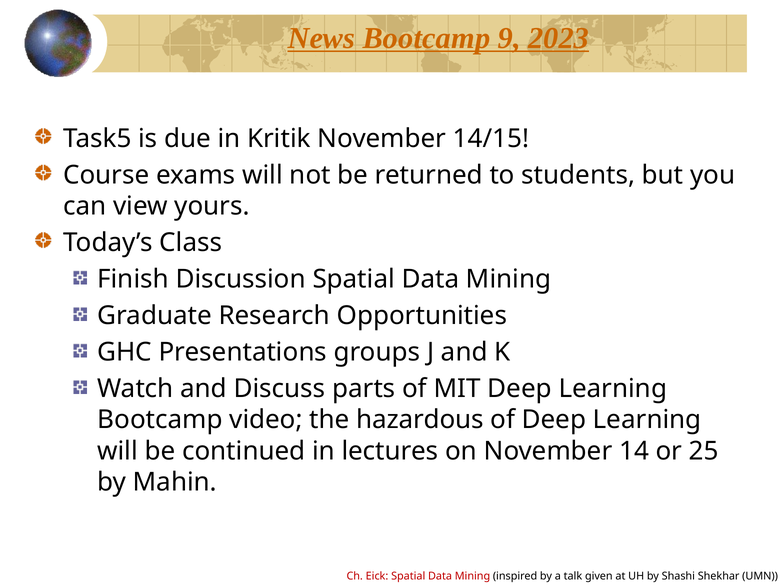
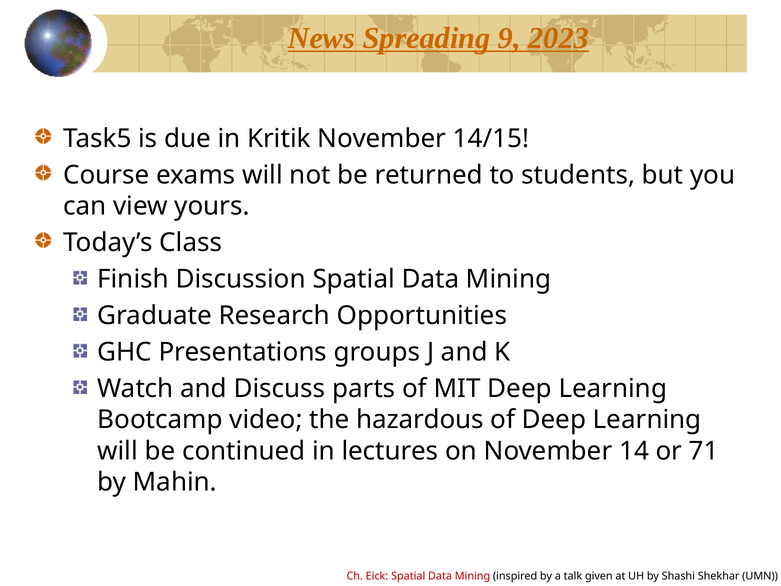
News Bootcamp: Bootcamp -> Spreading
25: 25 -> 71
